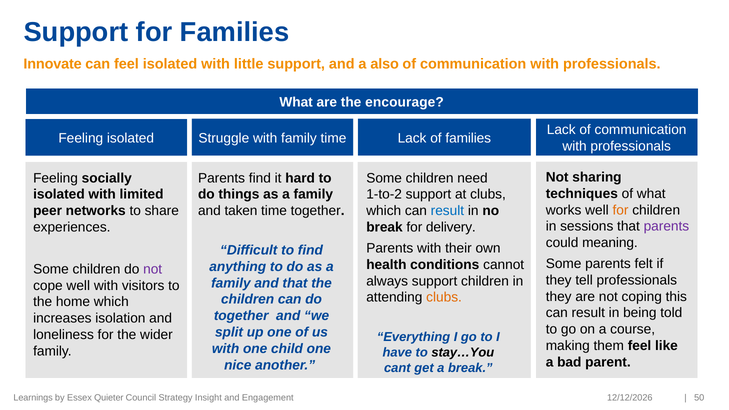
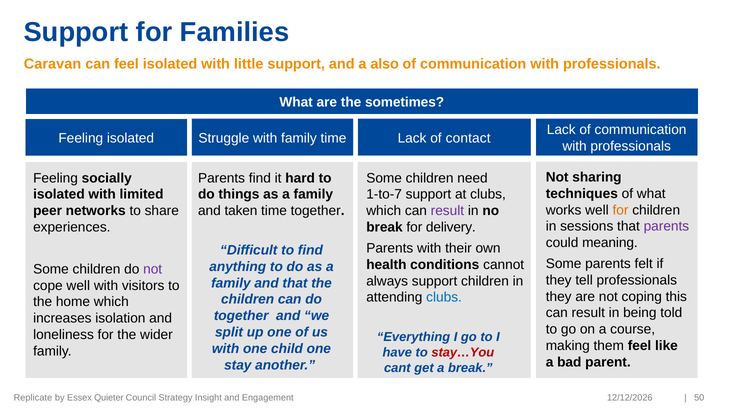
Innovate: Innovate -> Caravan
encourage: encourage -> sometimes
of families: families -> contact
1-to-2: 1-to-2 -> 1-to-7
result at (447, 211) colour: blue -> purple
clubs at (444, 297) colour: orange -> blue
stay…You colour: black -> red
nice: nice -> stay
Learnings: Learnings -> Replicate
